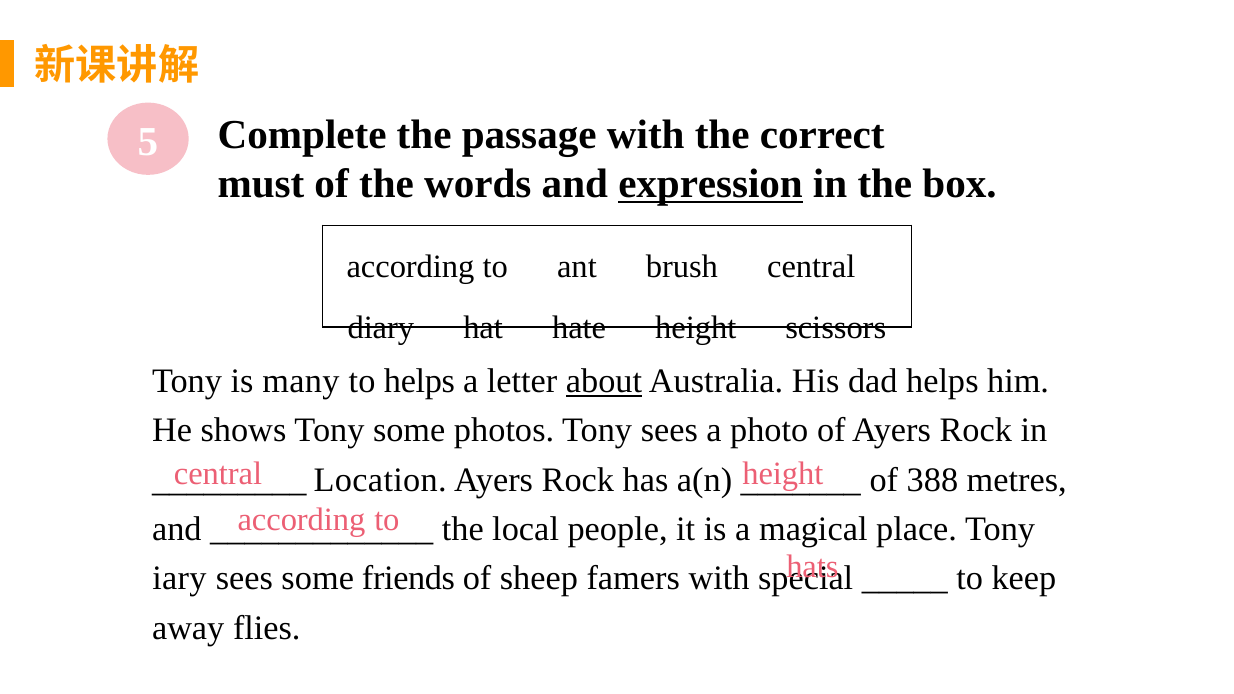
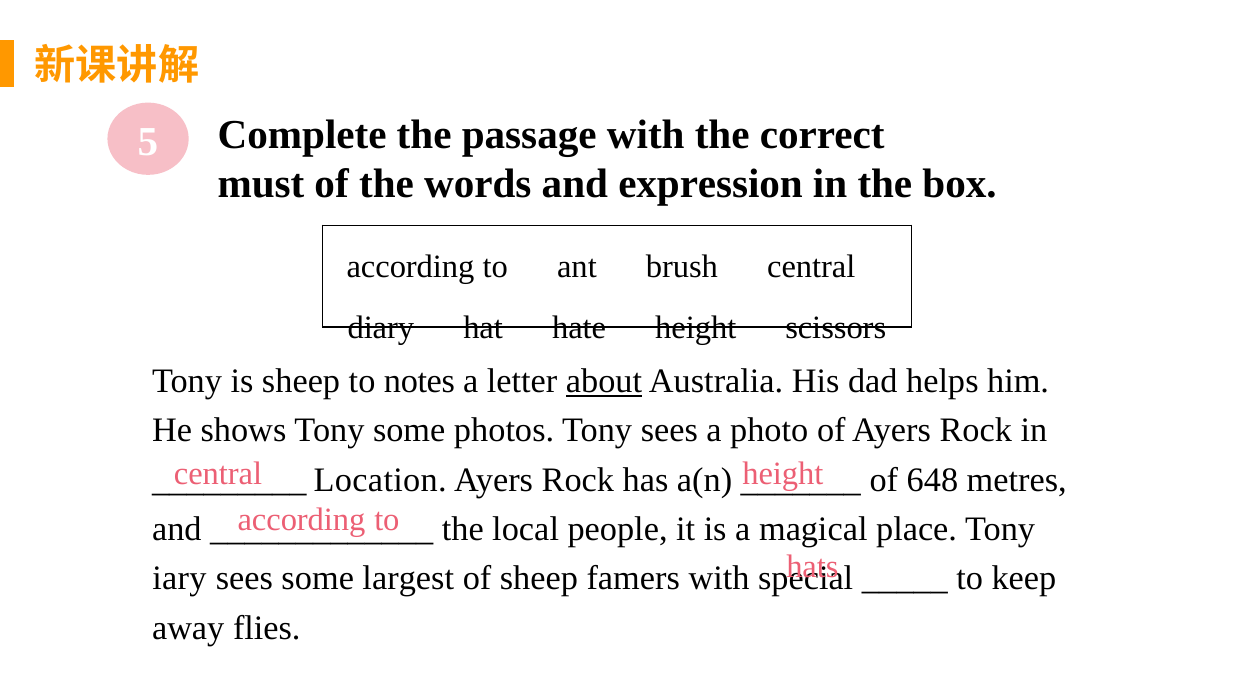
expression underline: present -> none
is many: many -> sheep
to helps: helps -> notes
388: 388 -> 648
friends: friends -> largest
